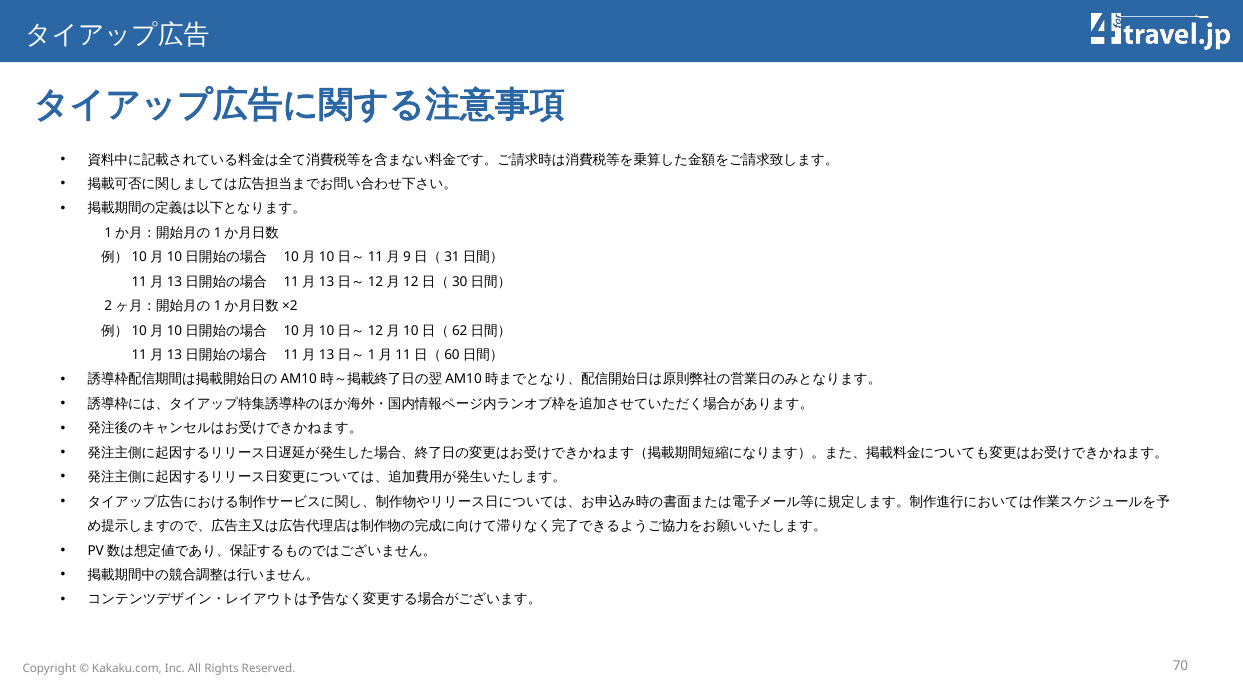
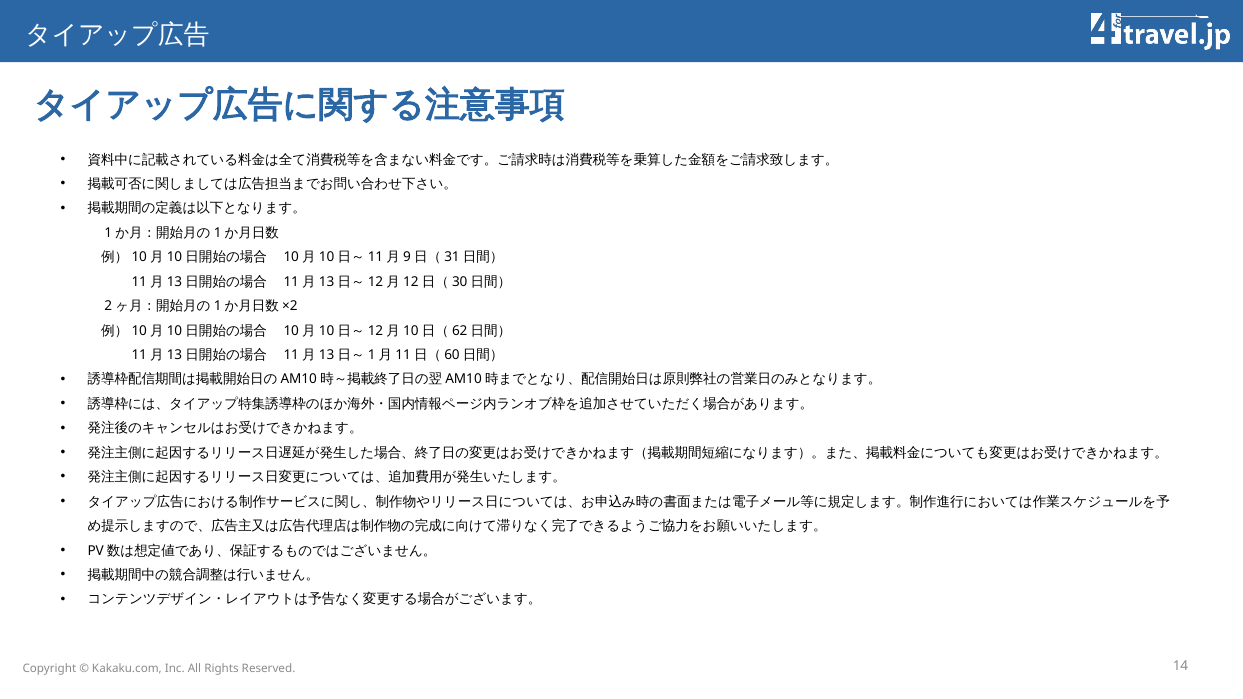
70: 70 -> 14
